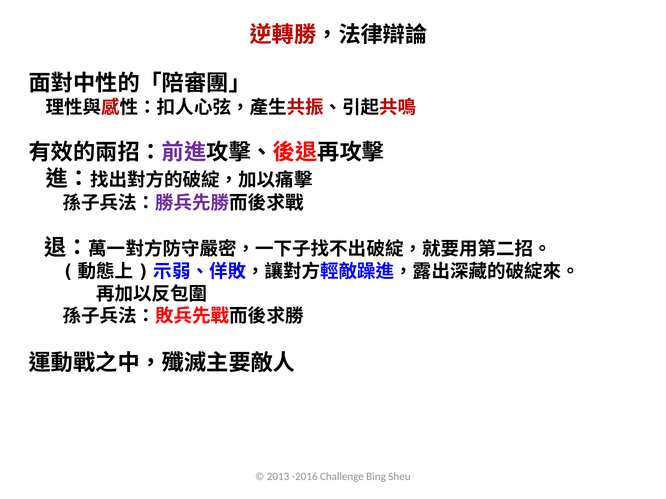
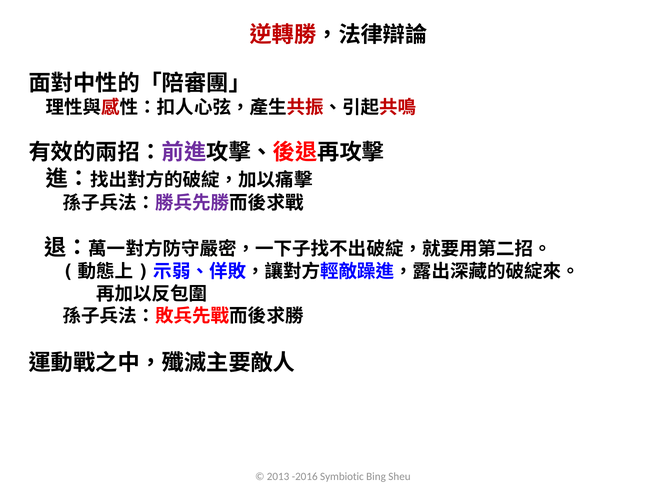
Challenge: Challenge -> Symbiotic
